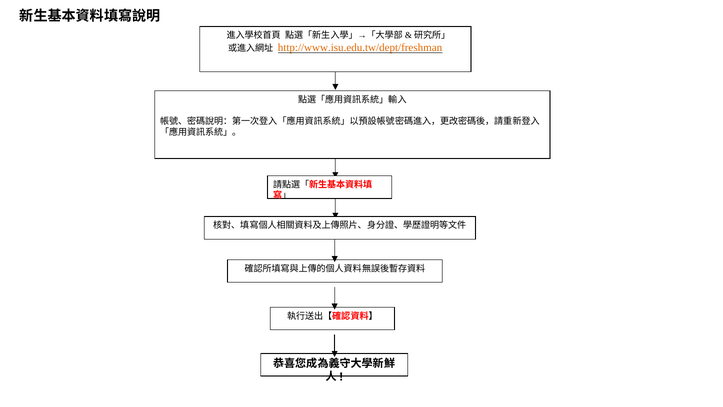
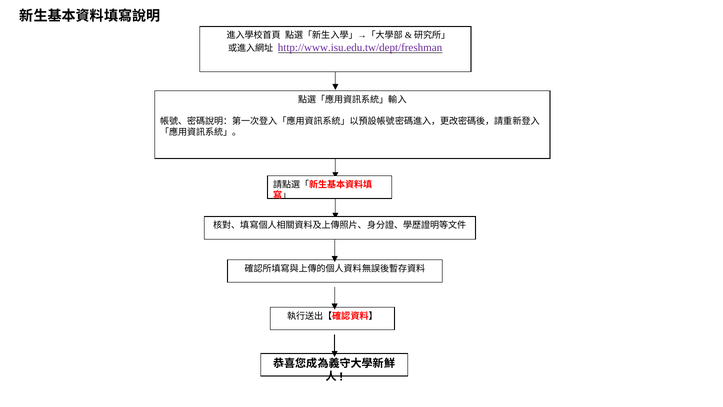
http://www.isu.edu.tw/dept/freshman colour: orange -> purple
